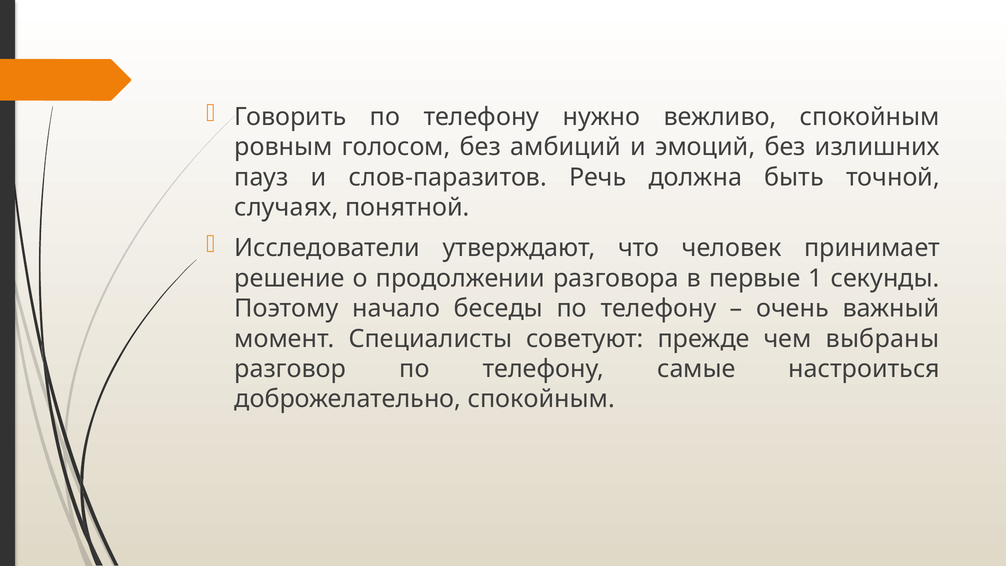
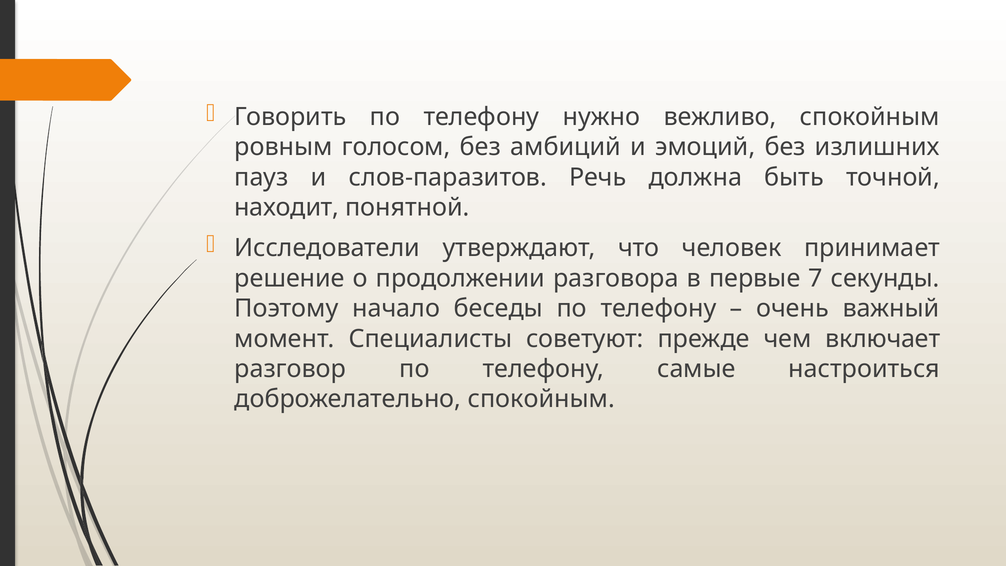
случаях: случаях -> находит
1: 1 -> 7
выбраны: выбраны -> включает
